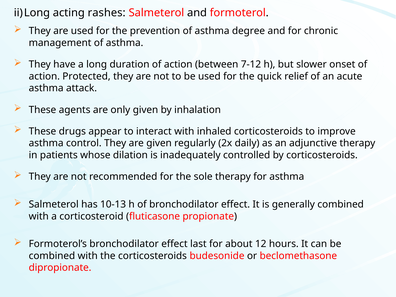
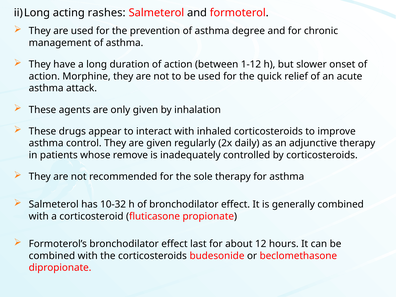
7-12: 7-12 -> 1-12
Protected: Protected -> Morphine
dilation: dilation -> remove
10-13: 10-13 -> 10-32
